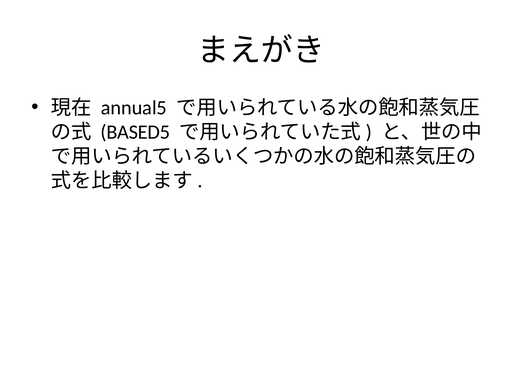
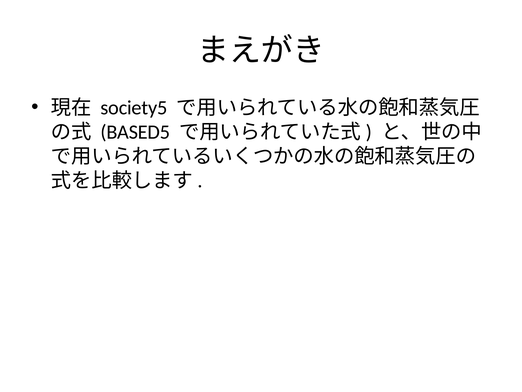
annual5: annual5 -> society5
